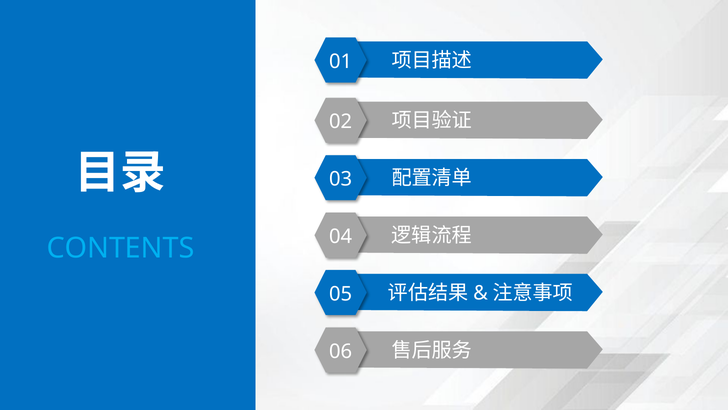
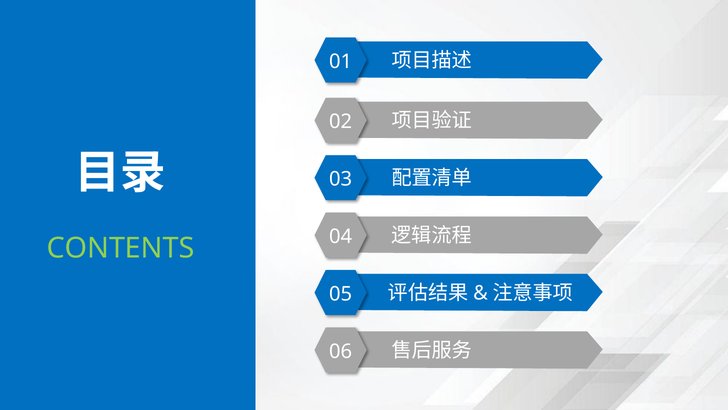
CONTENTS colour: light blue -> light green
